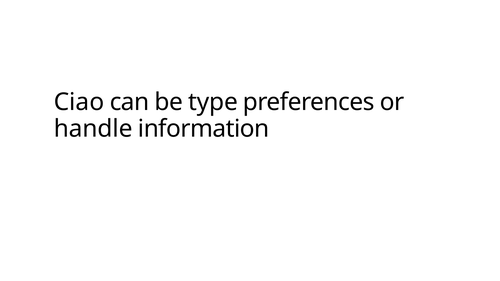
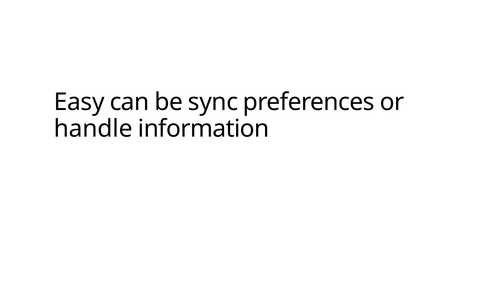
Ciao: Ciao -> Easy
type: type -> sync
